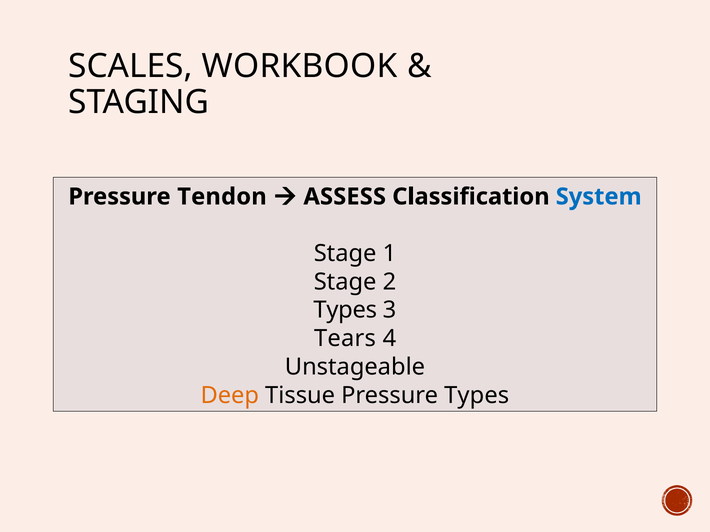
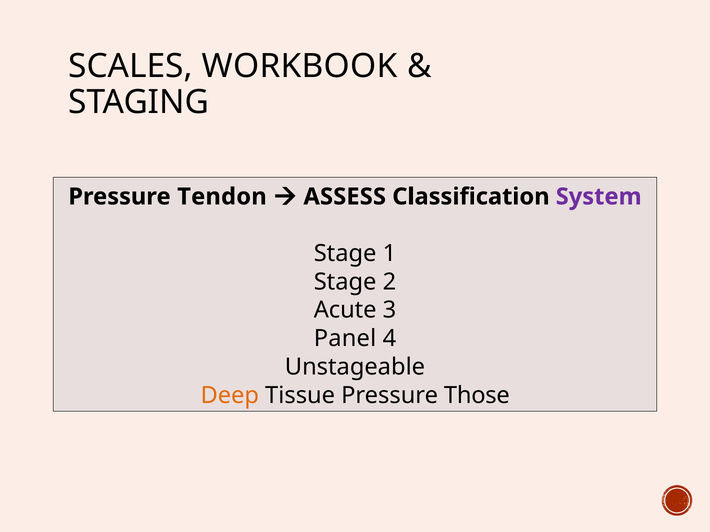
System colour: blue -> purple
Types at (345, 310): Types -> Acute
Tears: Tears -> Panel
Pressure Types: Types -> Those
